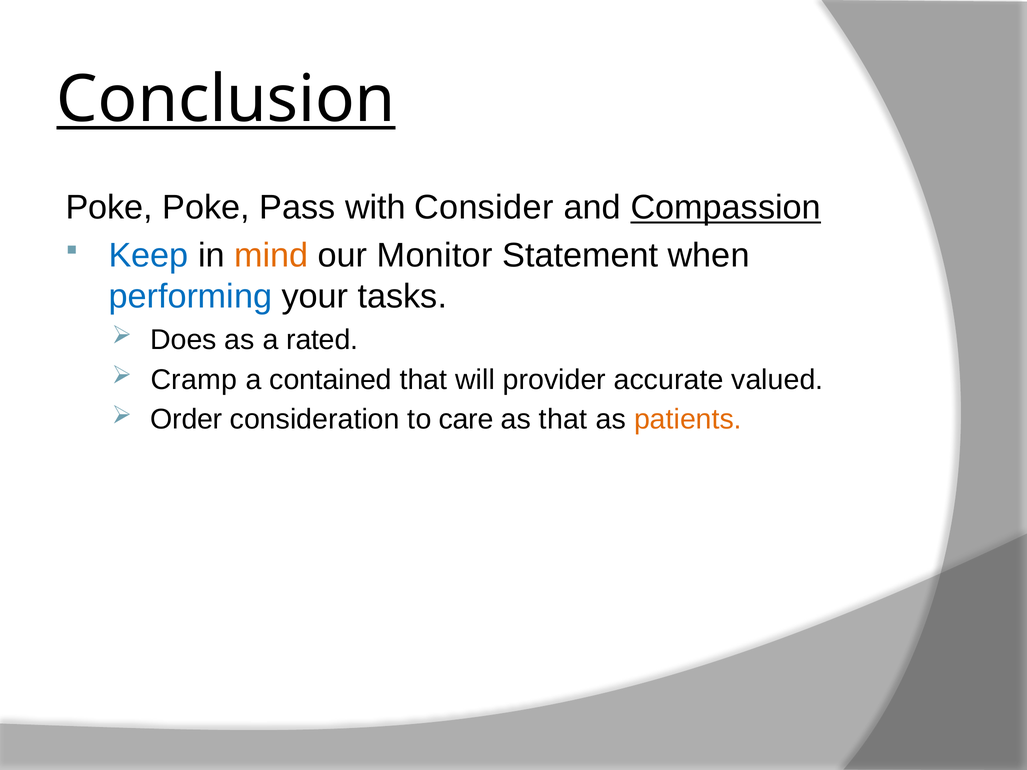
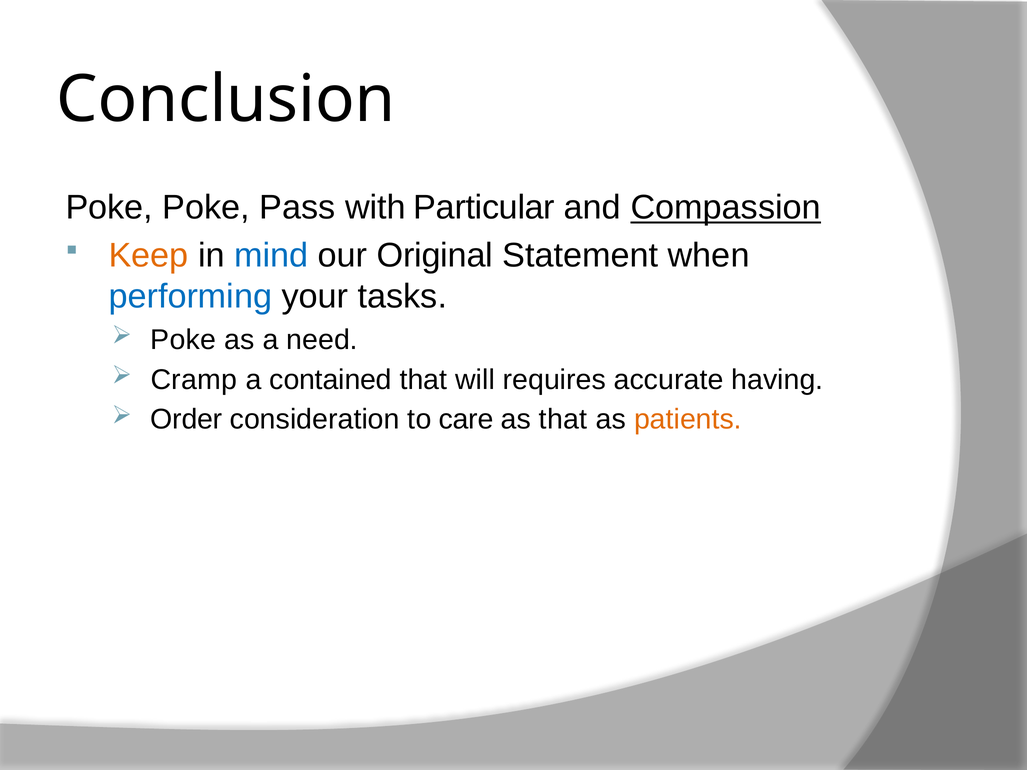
Conclusion underline: present -> none
Consider: Consider -> Particular
Keep colour: blue -> orange
mind colour: orange -> blue
Monitor: Monitor -> Original
Does at (184, 340): Does -> Poke
rated: rated -> need
provider: provider -> requires
valued: valued -> having
